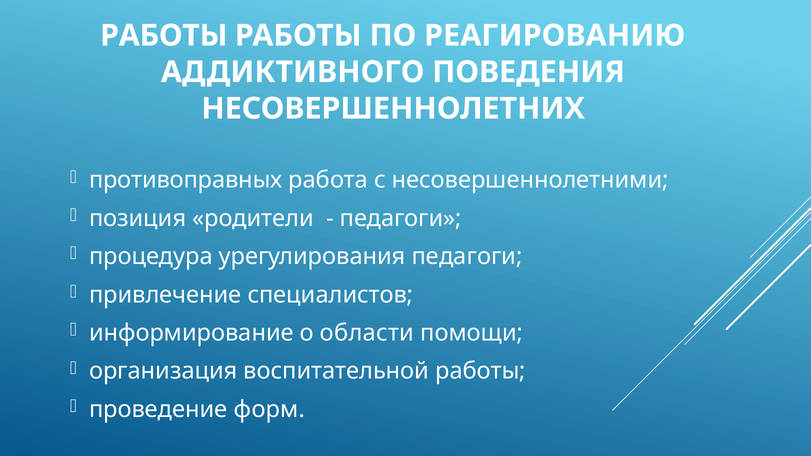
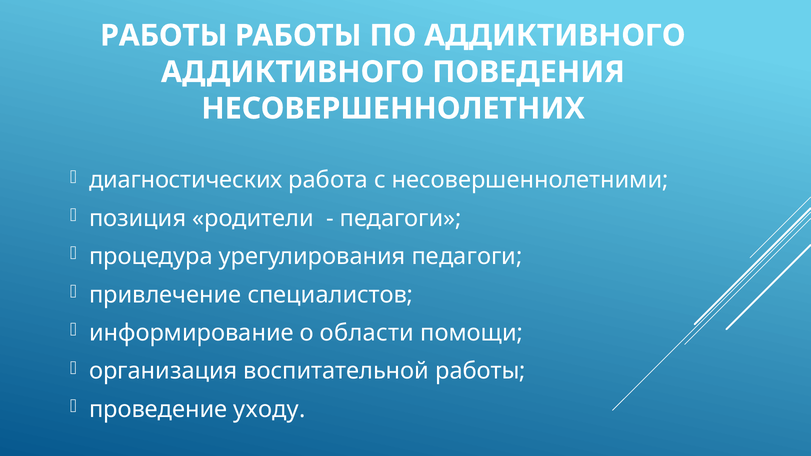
ПО РЕАГИРОВАНИЮ: РЕАГИРОВАНИЮ -> АДДИКТИВНОГО
противоправных: противоправных -> диагностических
форм: форм -> уходу
